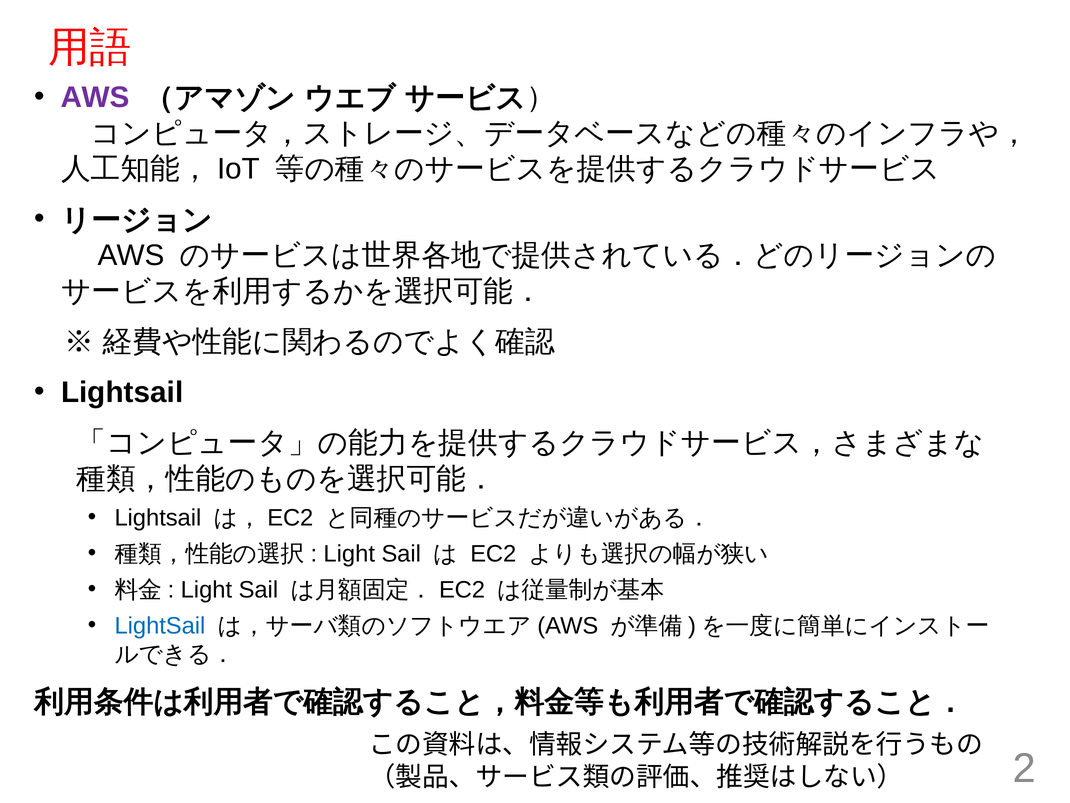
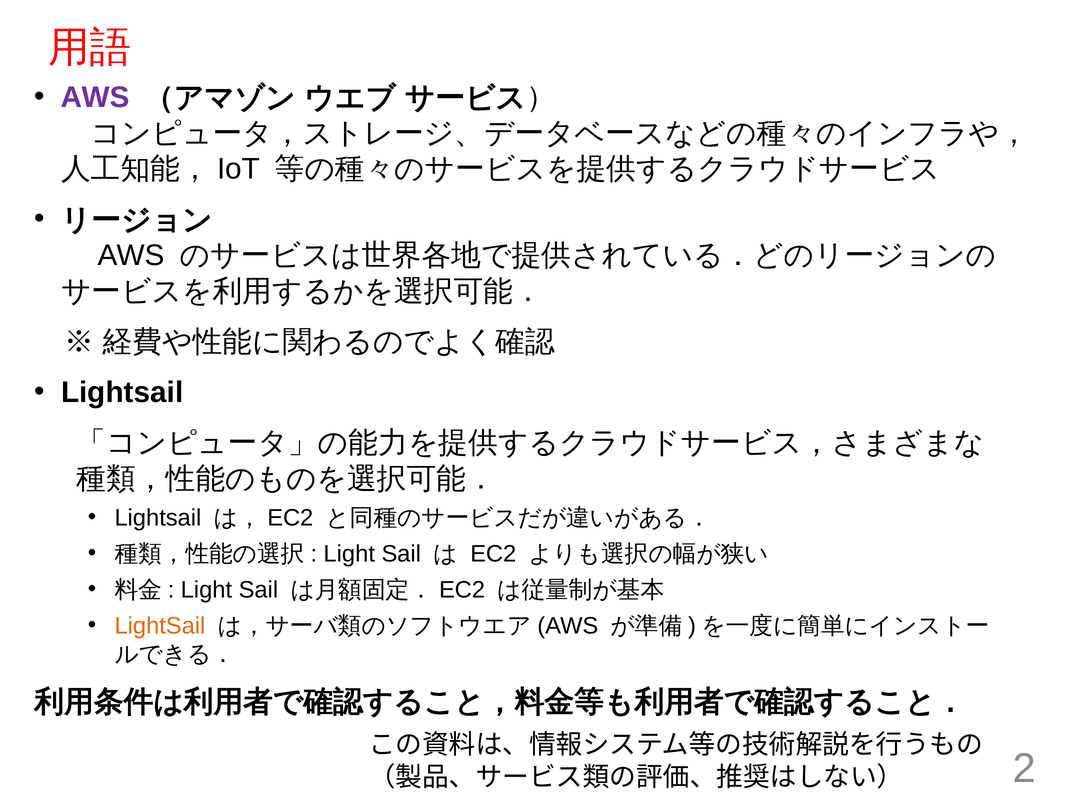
LightSail at (160, 625) colour: blue -> orange
